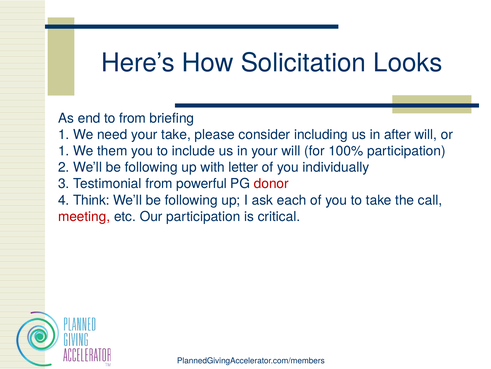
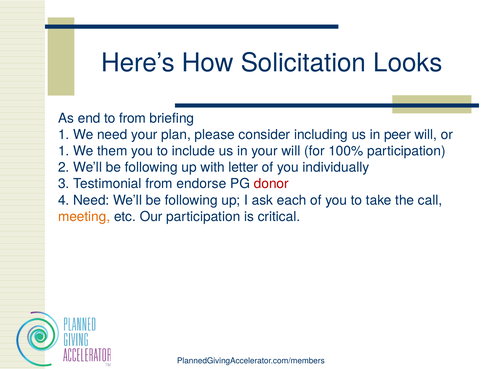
your take: take -> plan
after: after -> peer
powerful: powerful -> endorse
4 Think: Think -> Need
meeting colour: red -> orange
